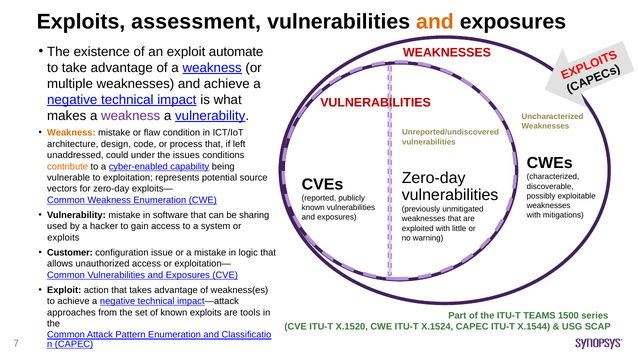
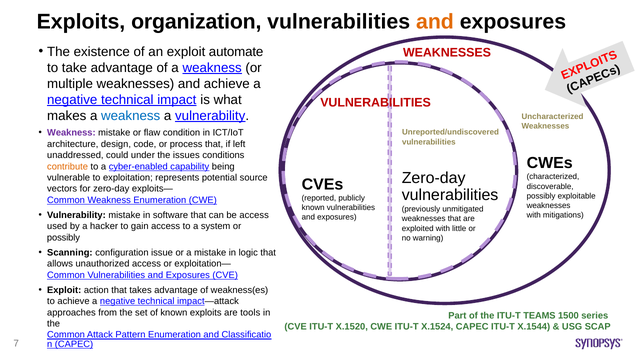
assessment: assessment -> organization
weakness at (131, 116) colour: purple -> blue
Weakness at (71, 133) colour: orange -> purple
be sharing: sharing -> access
exploits at (63, 237): exploits -> possibly
Customer: Customer -> Scanning
